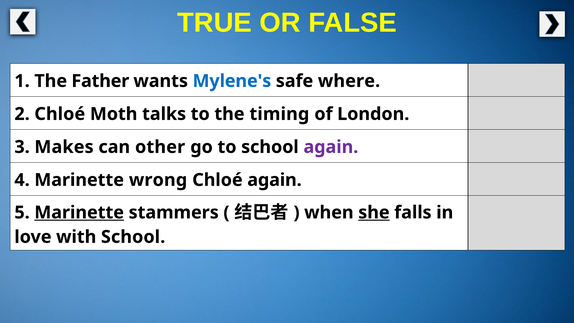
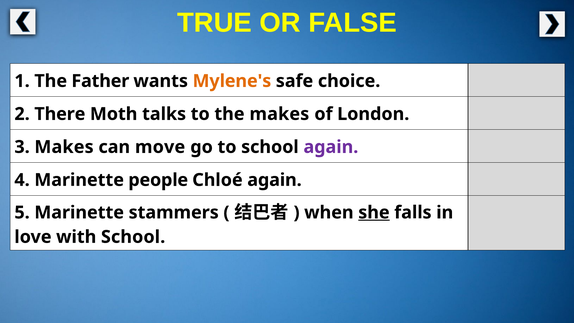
Mylene's colour: blue -> orange
where: where -> choice
2 Chloé: Chloé -> There
the timing: timing -> makes
other: other -> move
wrong: wrong -> people
Marinette at (79, 212) underline: present -> none
